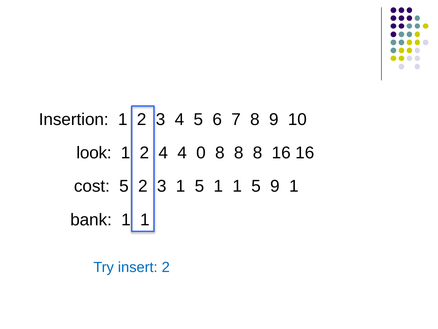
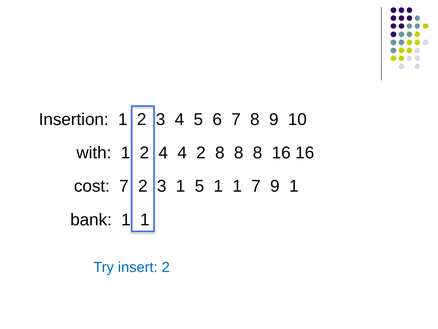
look: look -> with
4 0: 0 -> 2
cost 5: 5 -> 7
1 1 5: 5 -> 7
